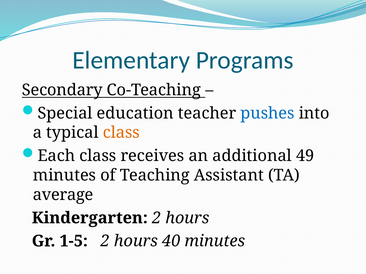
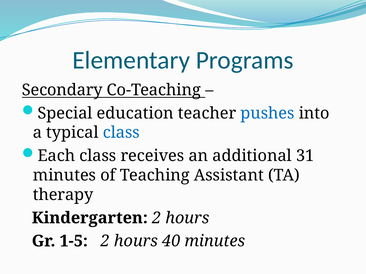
class at (121, 133) colour: orange -> blue
49: 49 -> 31
average: average -> therapy
